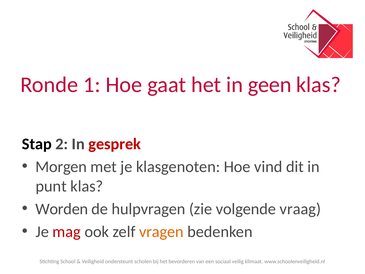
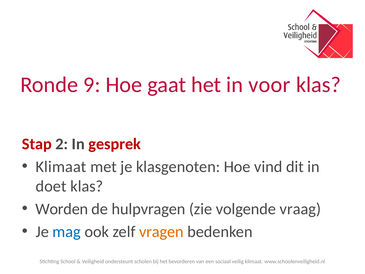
1: 1 -> 9
geen: geen -> voor
Stap colour: black -> red
Morgen at (61, 167): Morgen -> Klimaat
punt: punt -> doet
mag colour: red -> blue
